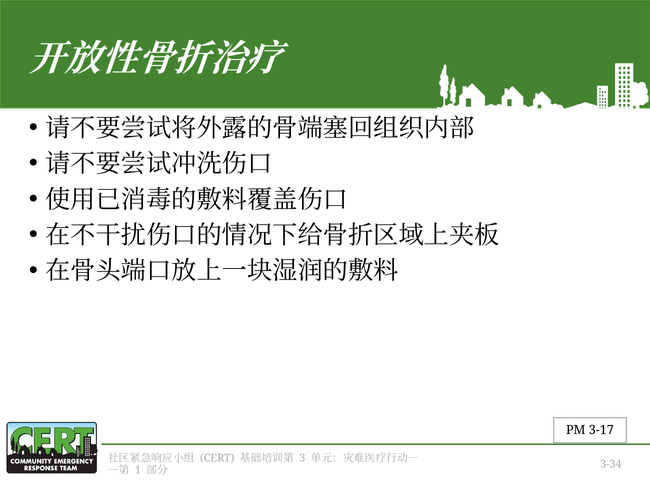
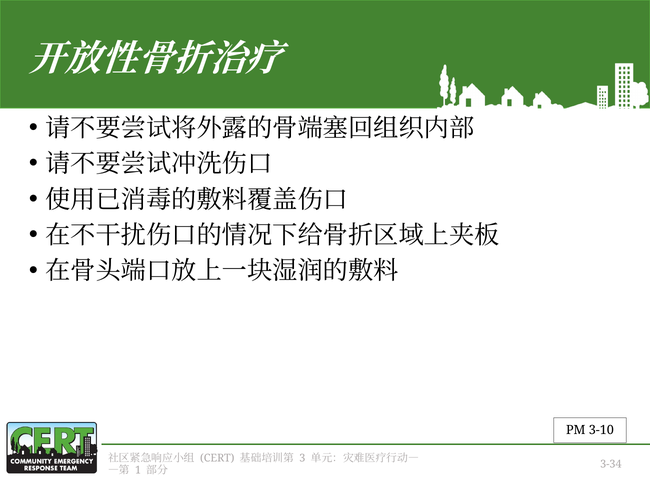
3-17: 3-17 -> 3-10
